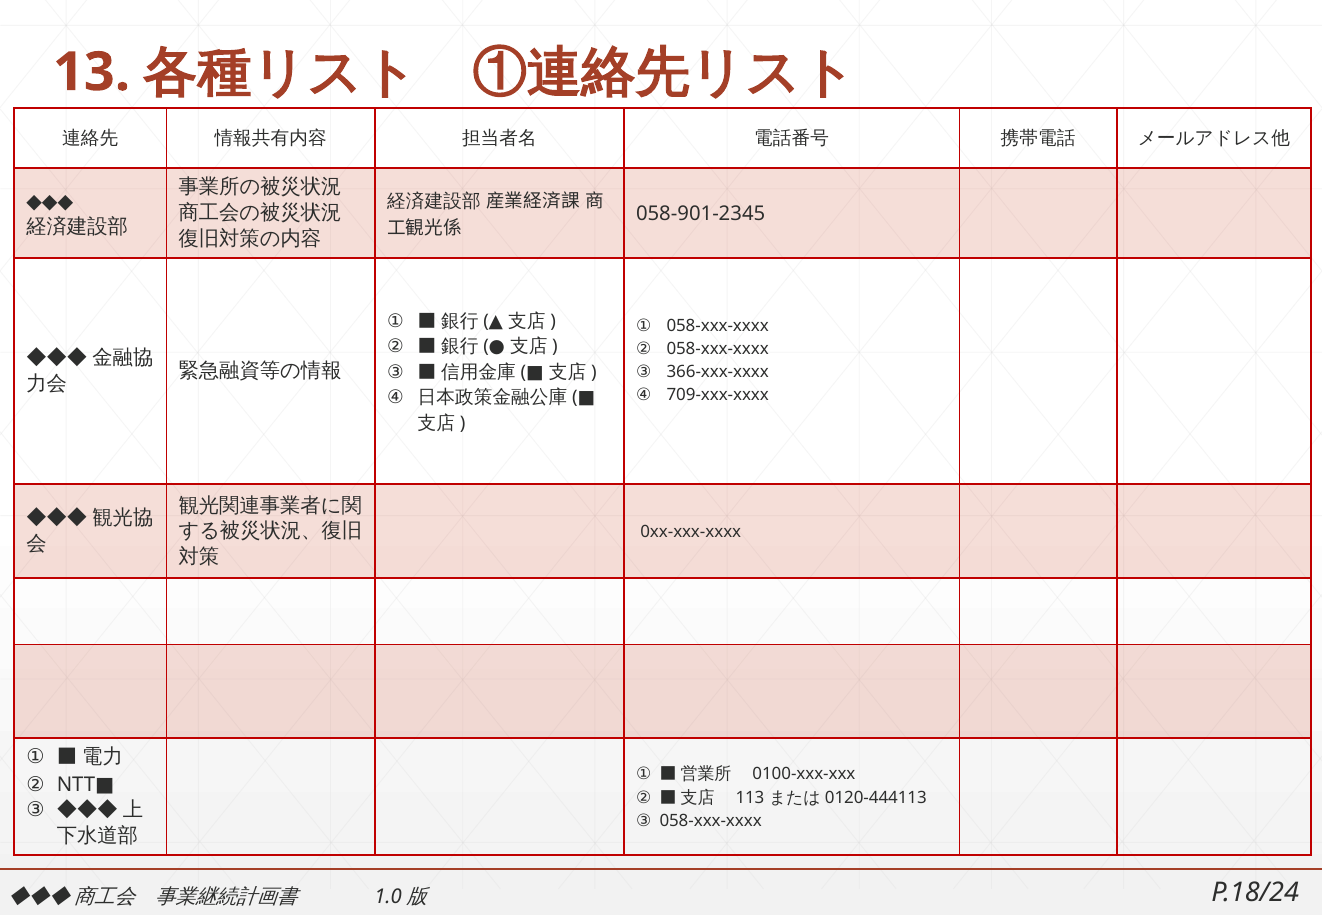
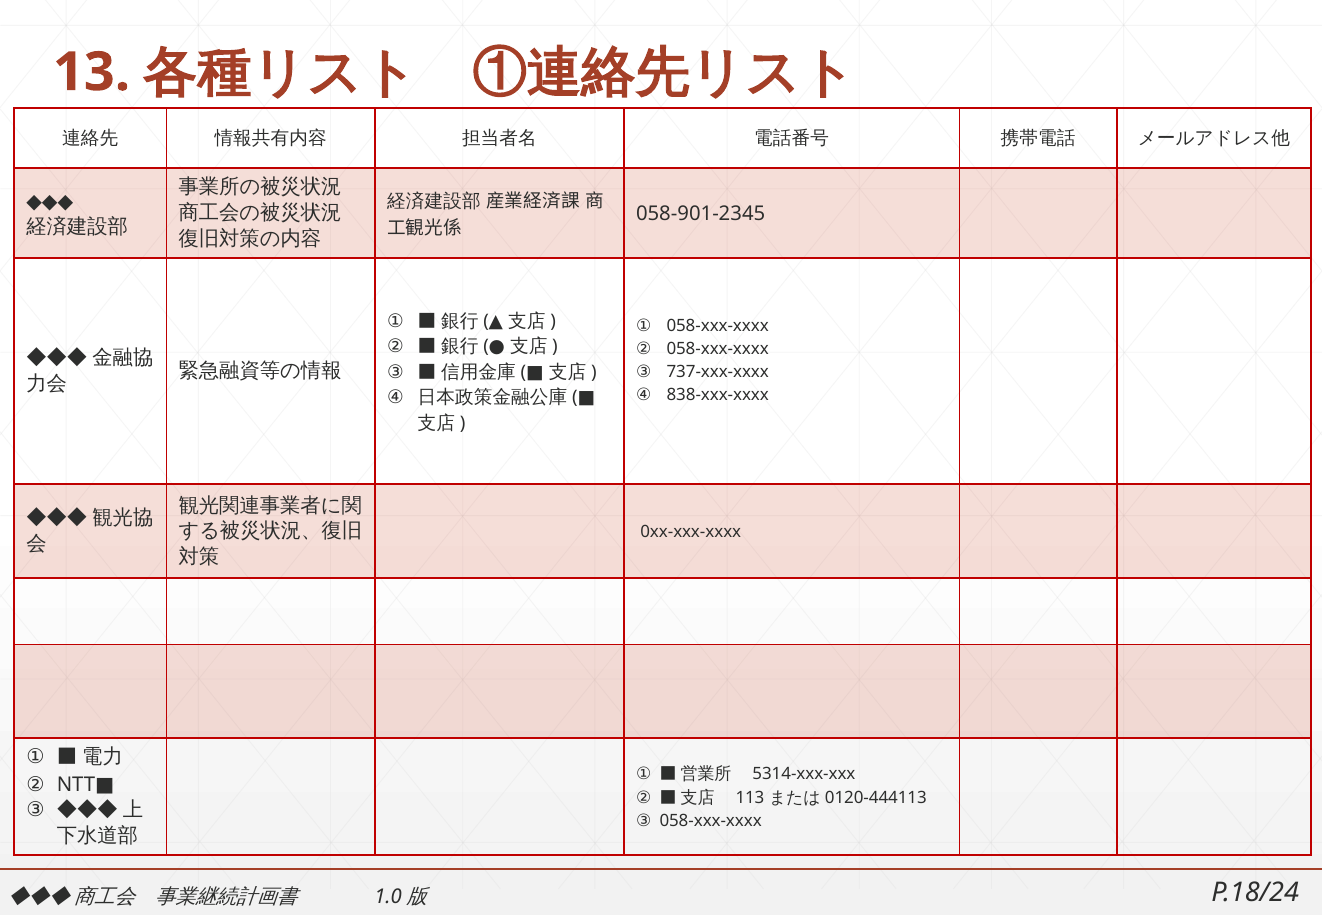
366-xxx-xxxx: 366-xxx-xxxx -> 737-xxx-xxxx
709-xxx-xxxx: 709-xxx-xxxx -> 838-xxx-xxxx
0100-xxx-xxx: 0100-xxx-xxx -> 5314-xxx-xxx
